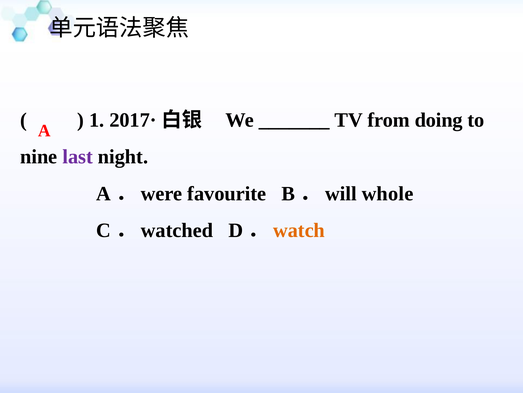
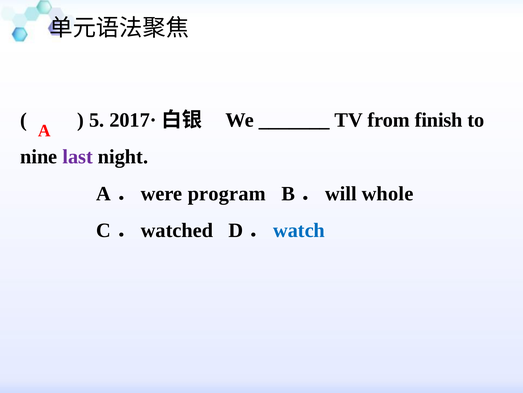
1: 1 -> 5
doing: doing -> finish
favourite: favourite -> program
watch colour: orange -> blue
